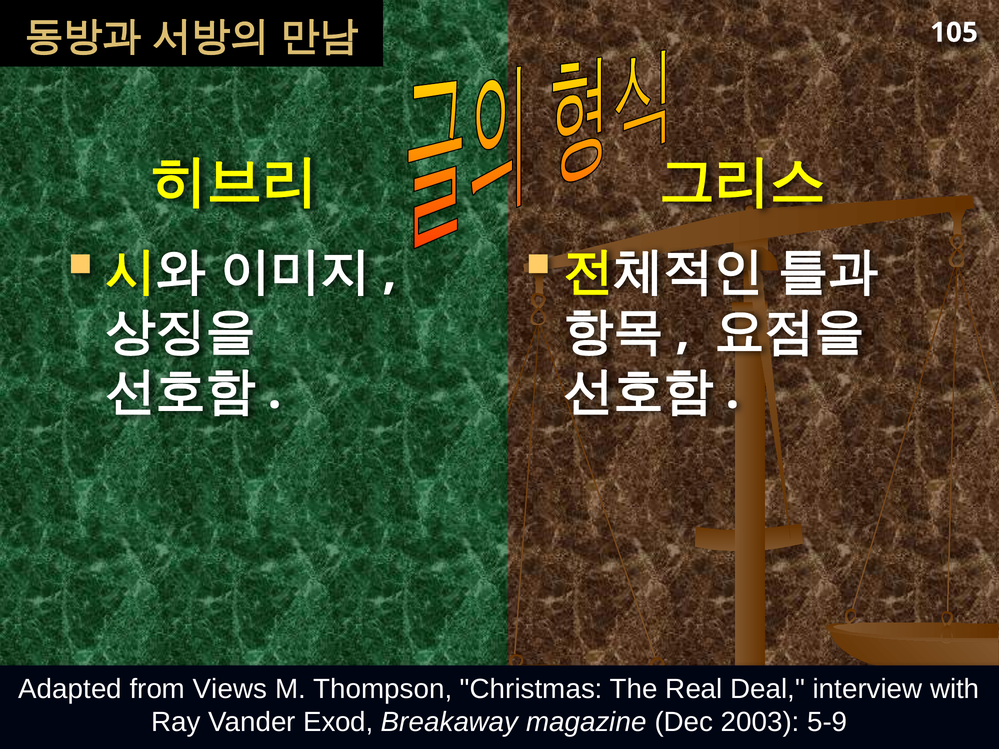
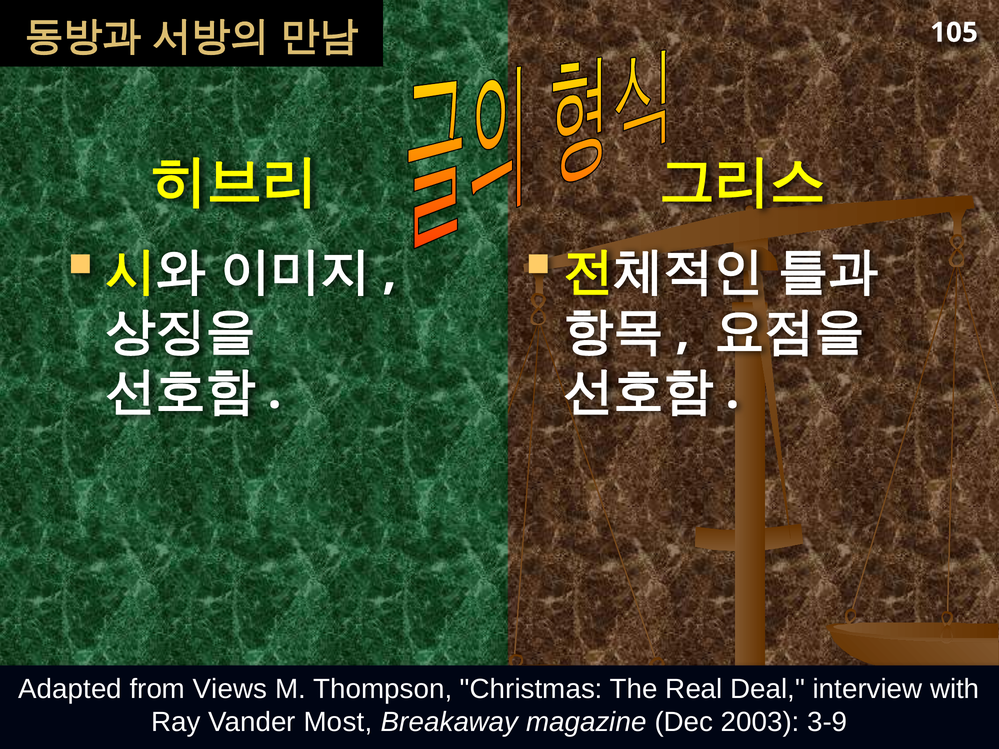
Exod: Exod -> Most
5-9: 5-9 -> 3-9
